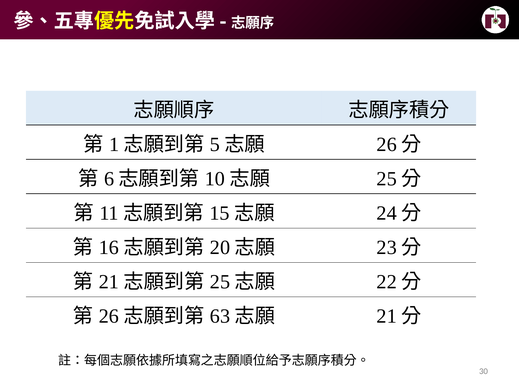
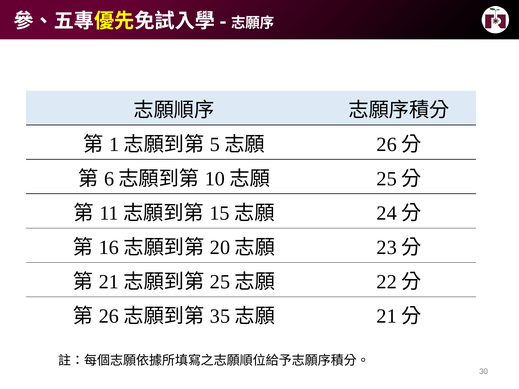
63: 63 -> 35
